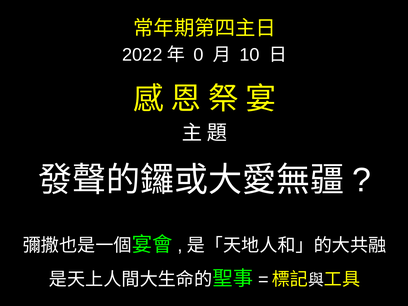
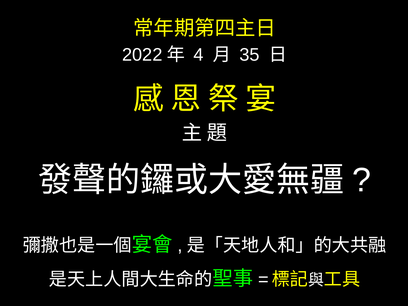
0: 0 -> 4
10: 10 -> 35
